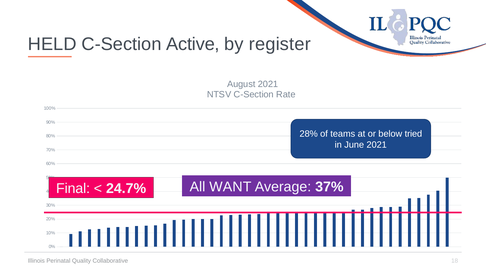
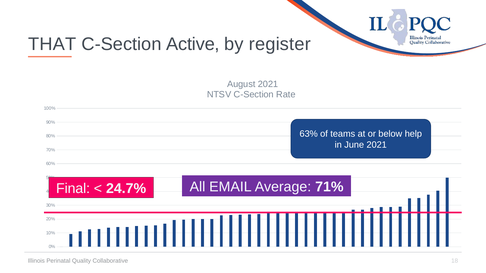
HELD: HELD -> THAT
28%: 28% -> 63%
tried: tried -> help
WANT: WANT -> EMAIL
37%: 37% -> 71%
